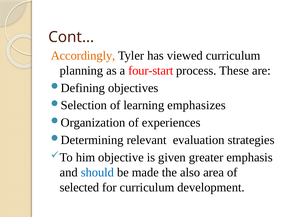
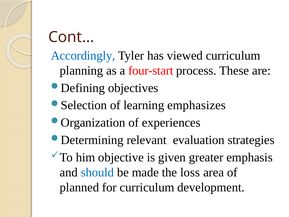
Accordingly colour: orange -> blue
also: also -> loss
selected: selected -> planned
